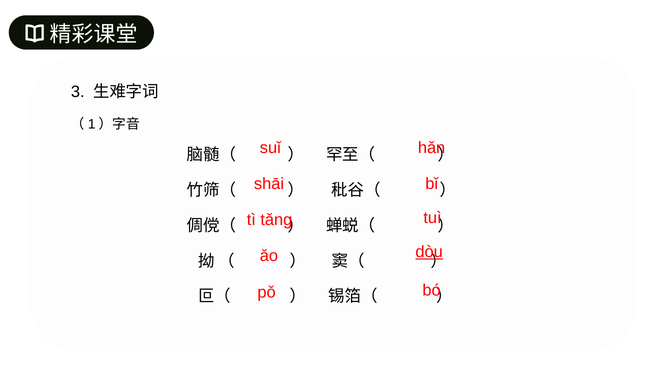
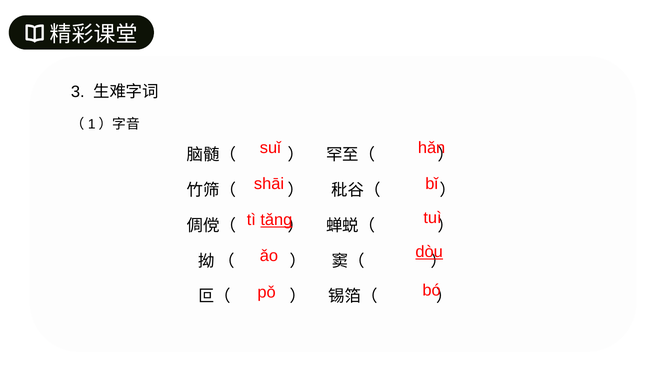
tǎng underline: none -> present
